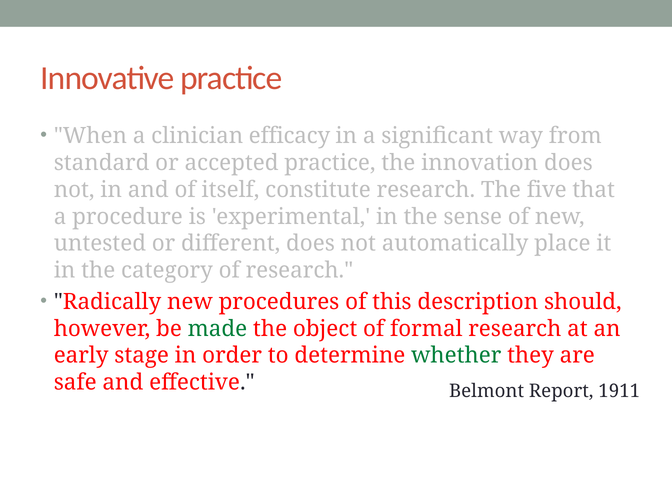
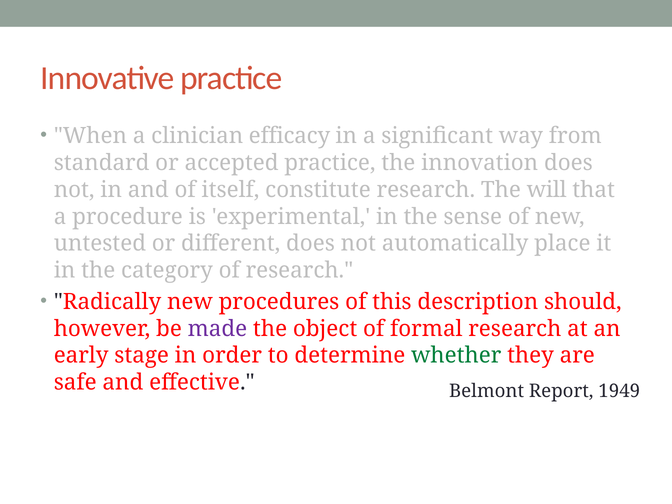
five: five -> will
made colour: green -> purple
1911: 1911 -> 1949
